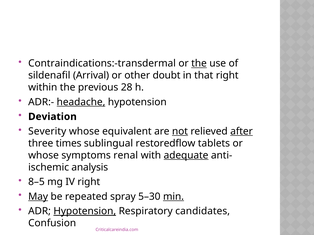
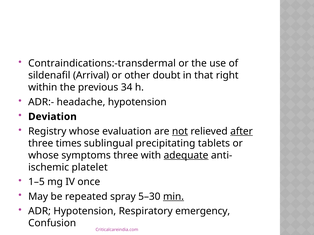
the at (199, 64) underline: present -> none
28: 28 -> 34
headache underline: present -> none
Severity: Severity -> Registry
equivalent: equivalent -> evaluation
restoredflow: restoredflow -> precipitating
symptoms renal: renal -> three
analysis: analysis -> platelet
8–5: 8–5 -> 1–5
IV right: right -> once
May underline: present -> none
Hypotension at (85, 212) underline: present -> none
candidates: candidates -> emergency
